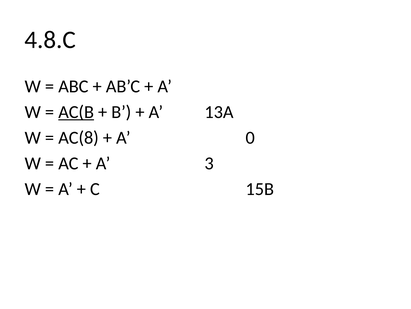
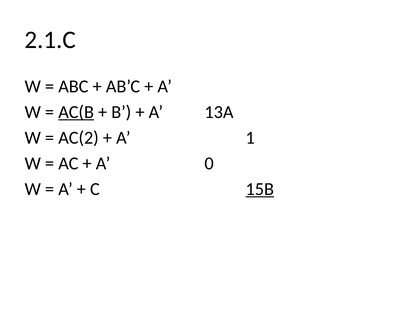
4.8.C: 4.8.C -> 2.1.C
AC(8: AC(8 -> AC(2
0: 0 -> 1
3: 3 -> 0
15B underline: none -> present
